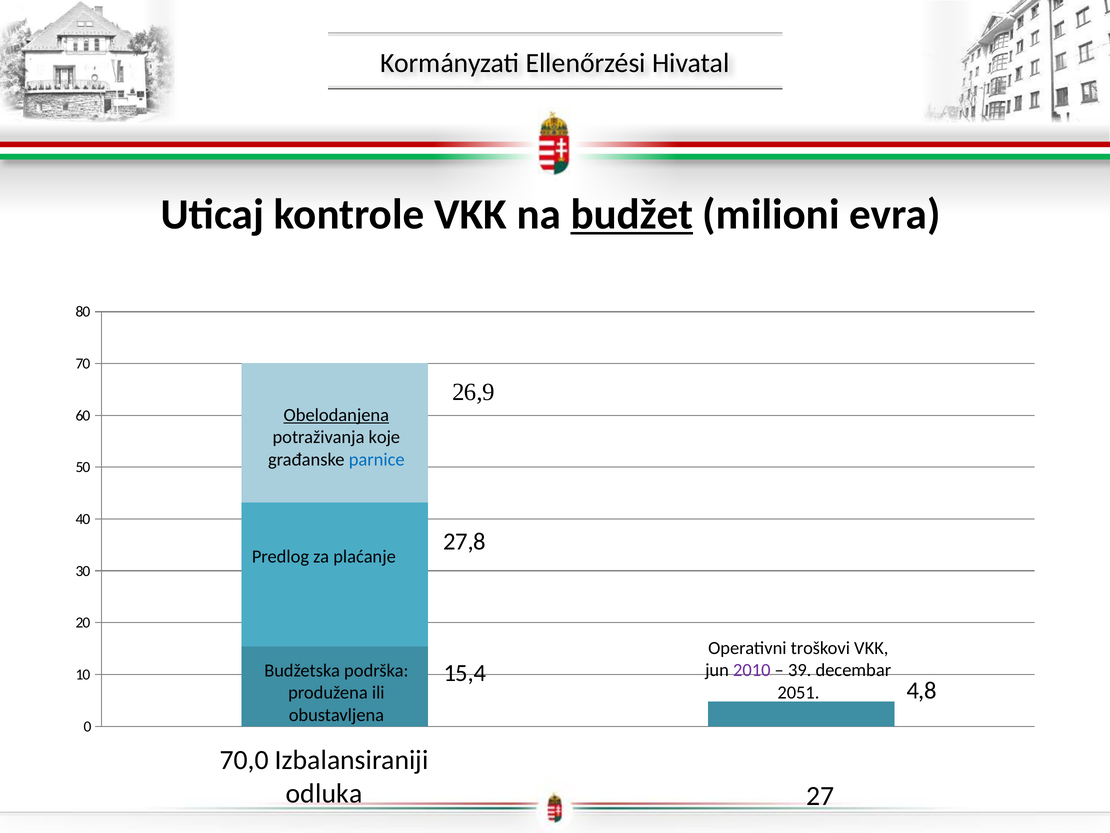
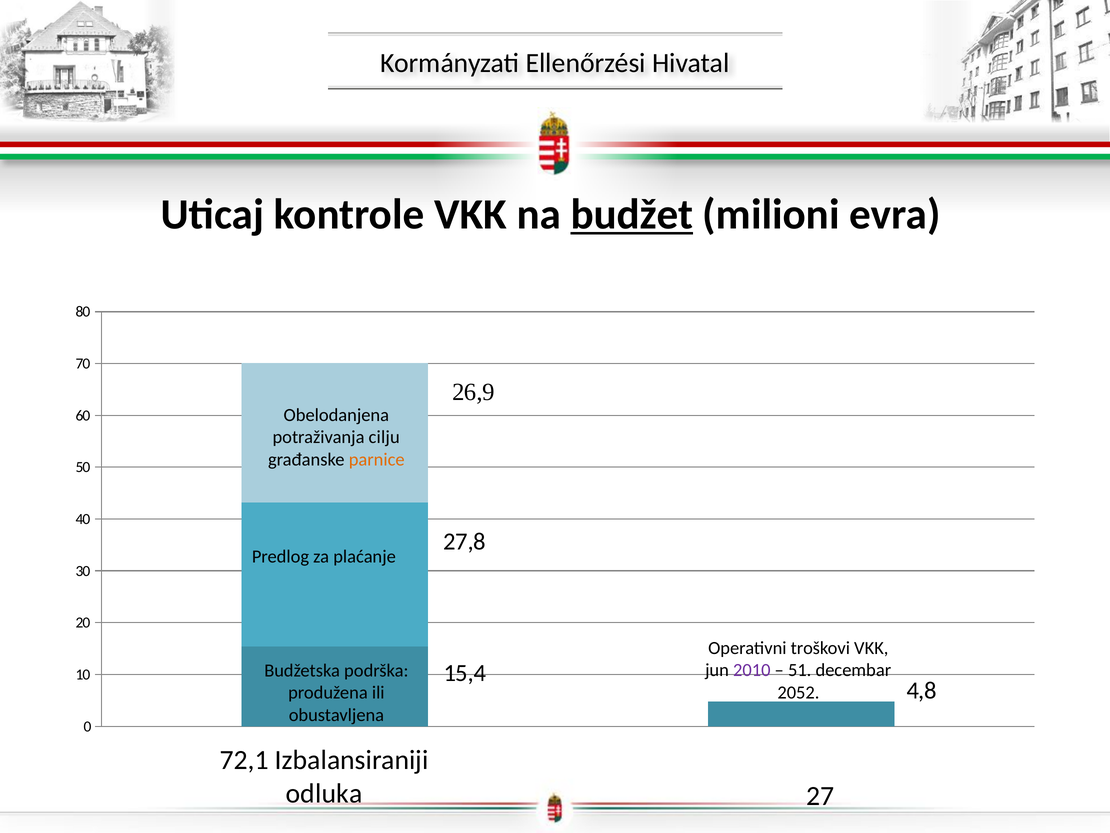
Obelodanjena underline: present -> none
koje: koje -> cilju
parnice colour: blue -> orange
39: 39 -> 51
2051: 2051 -> 2052
70,0: 70,0 -> 72,1
